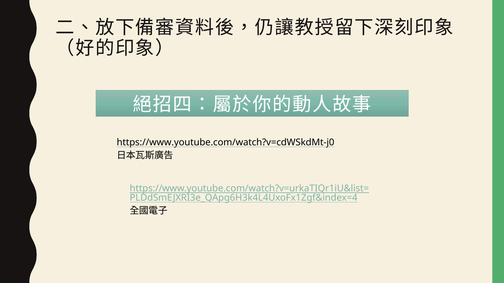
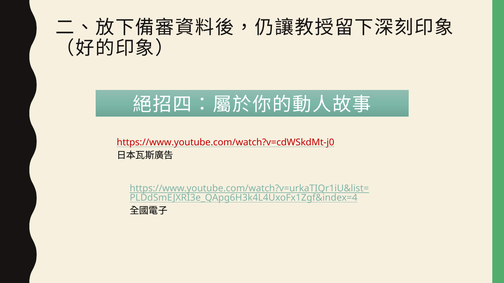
https://www.youtube.com/watch?v=cdWSkdMt-j0 colour: black -> red
